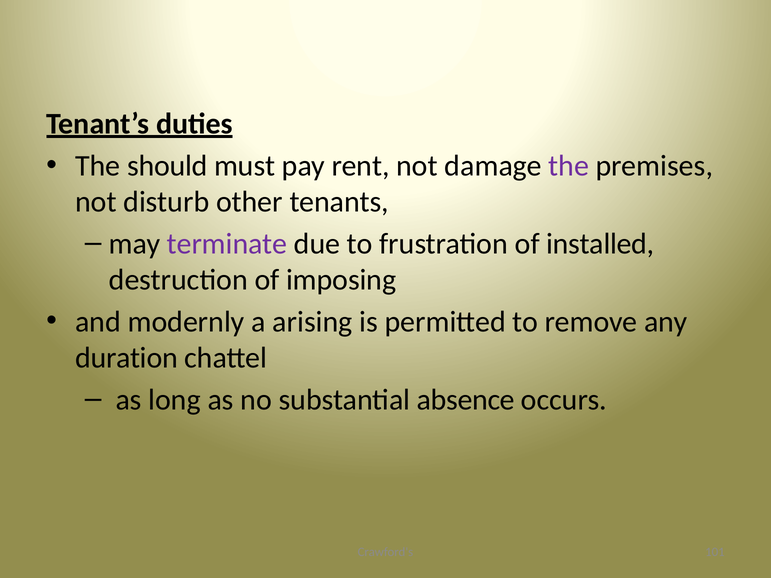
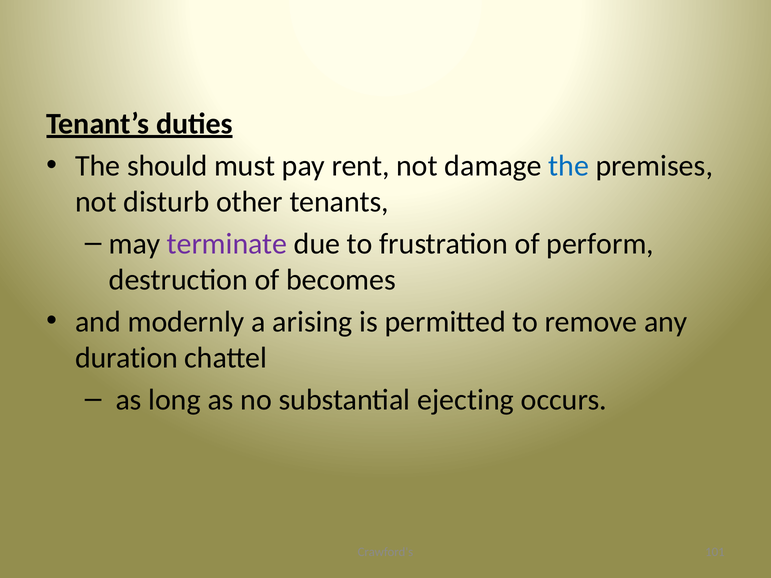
the at (569, 166) colour: purple -> blue
installed: installed -> perform
imposing: imposing -> becomes
absence: absence -> ejecting
